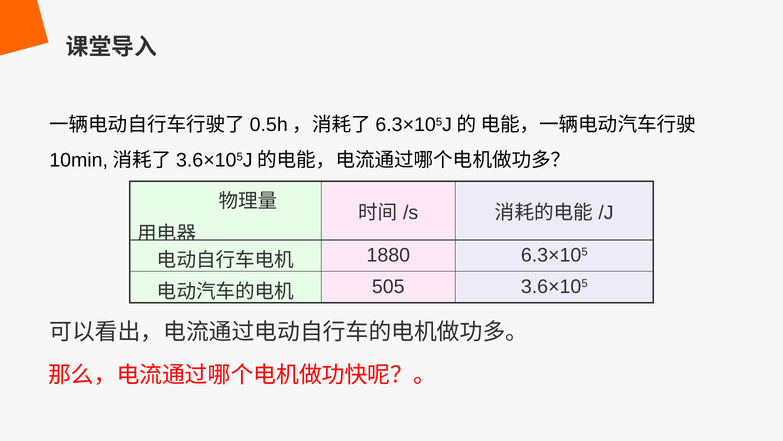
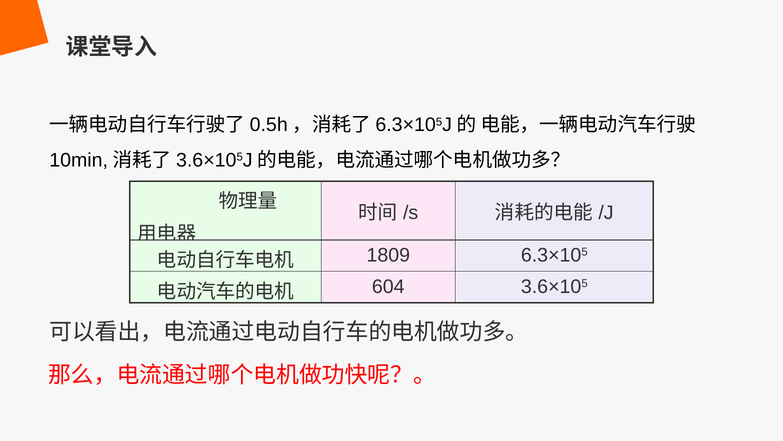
1880: 1880 -> 1809
505: 505 -> 604
